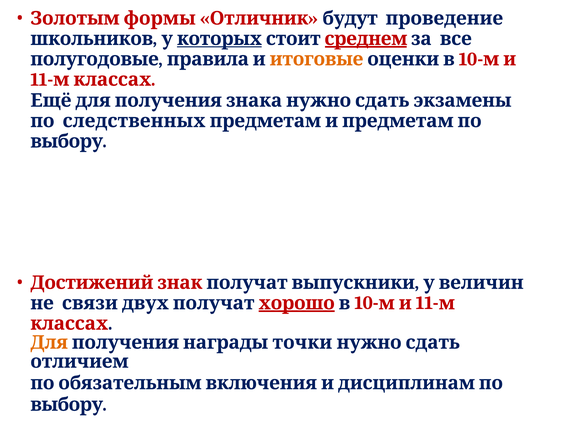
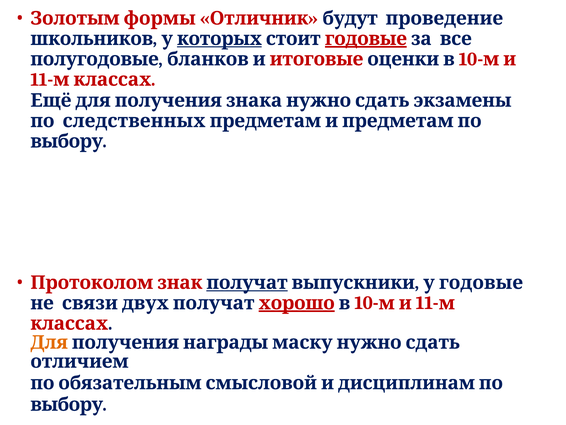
стоит среднем: среднем -> годовые
правила: правила -> бланков
итоговые colour: orange -> red
Достижений: Достижений -> Протоколом
получат at (247, 282) underline: none -> present
у величин: величин -> годовые
точки: точки -> маску
включения: включения -> смысловой
